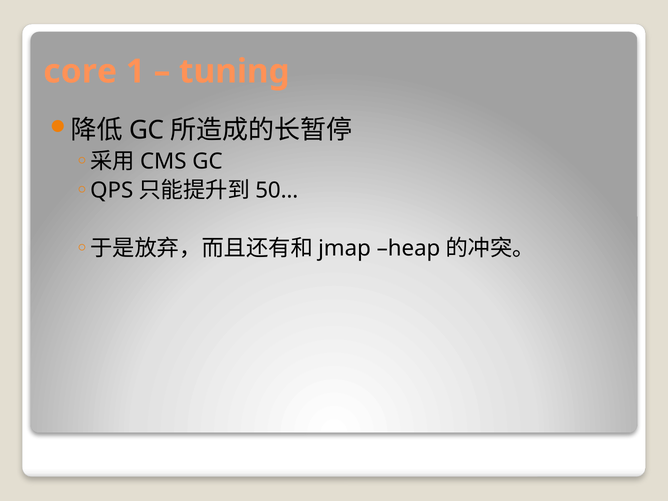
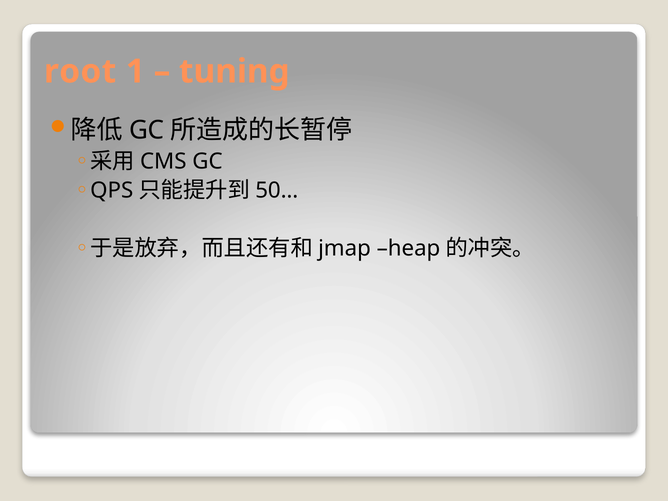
core: core -> root
